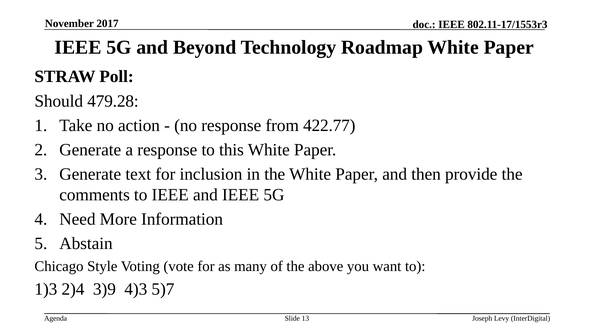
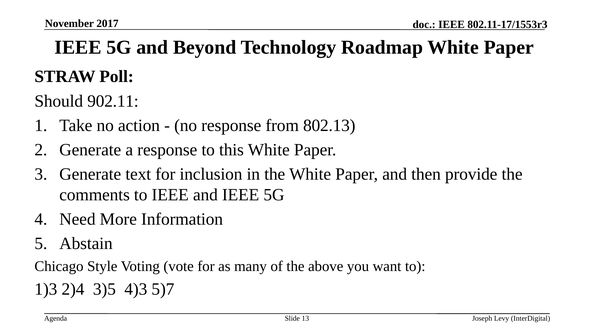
479.28: 479.28 -> 902.11
422.77: 422.77 -> 802.13
3)9: 3)9 -> 3)5
